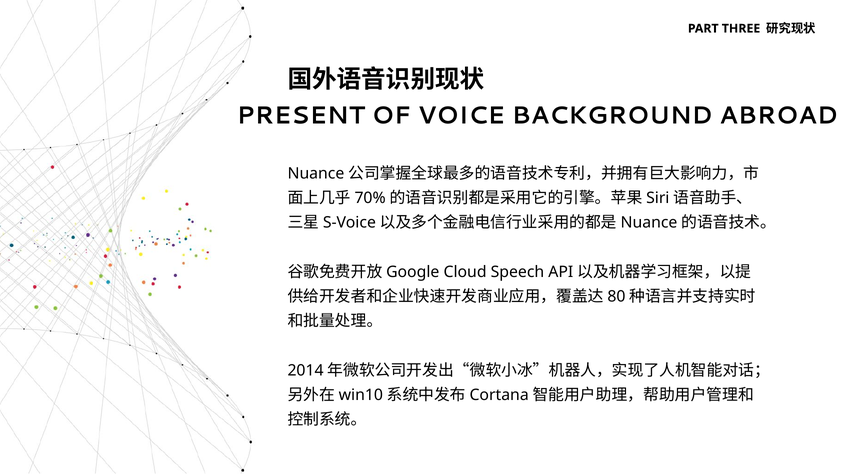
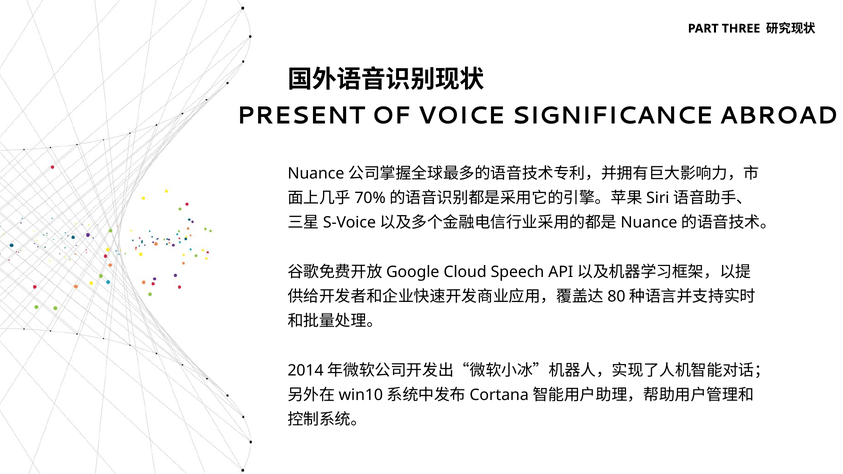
BACKGROUND: BACKGROUND -> SIGNIFICANCE
